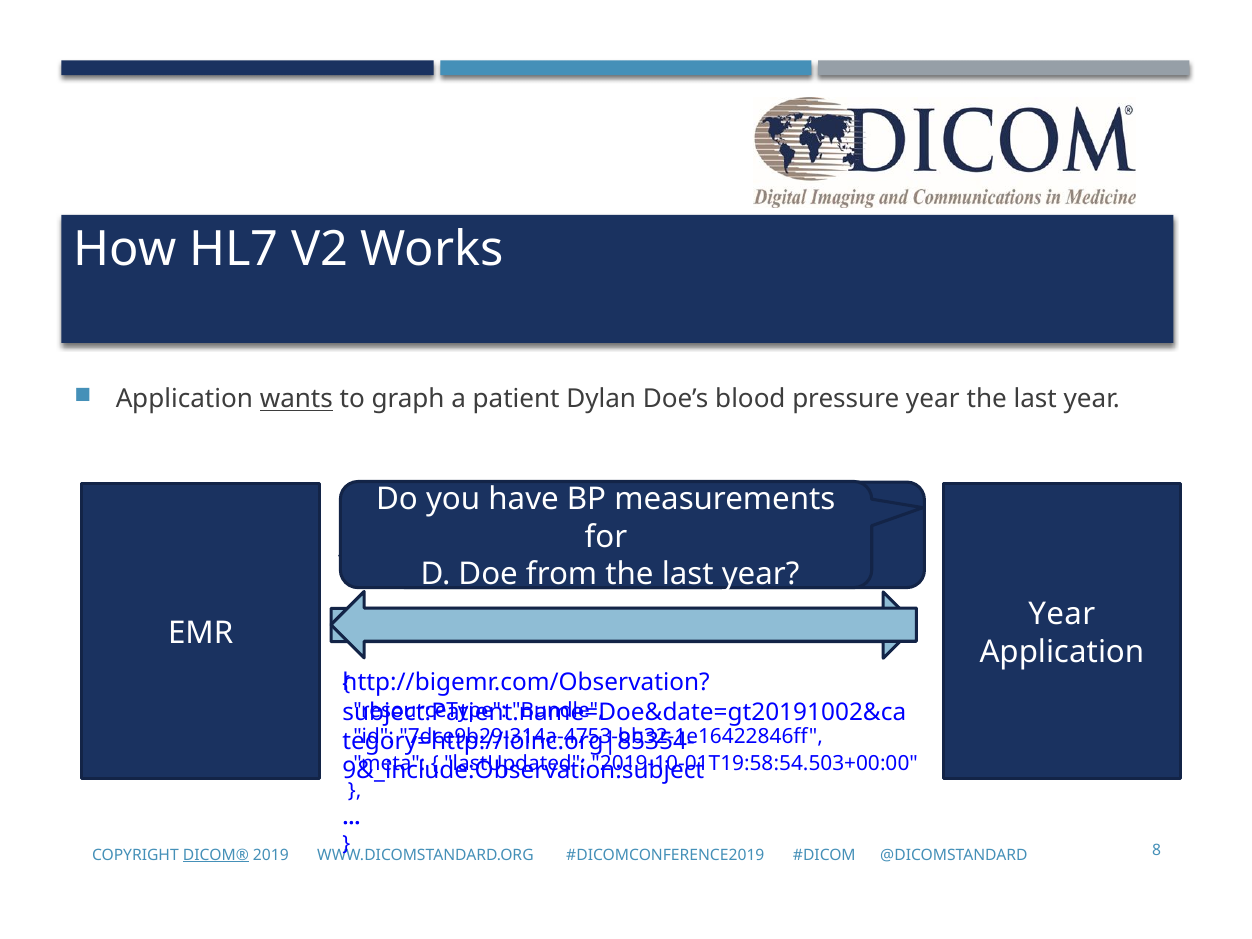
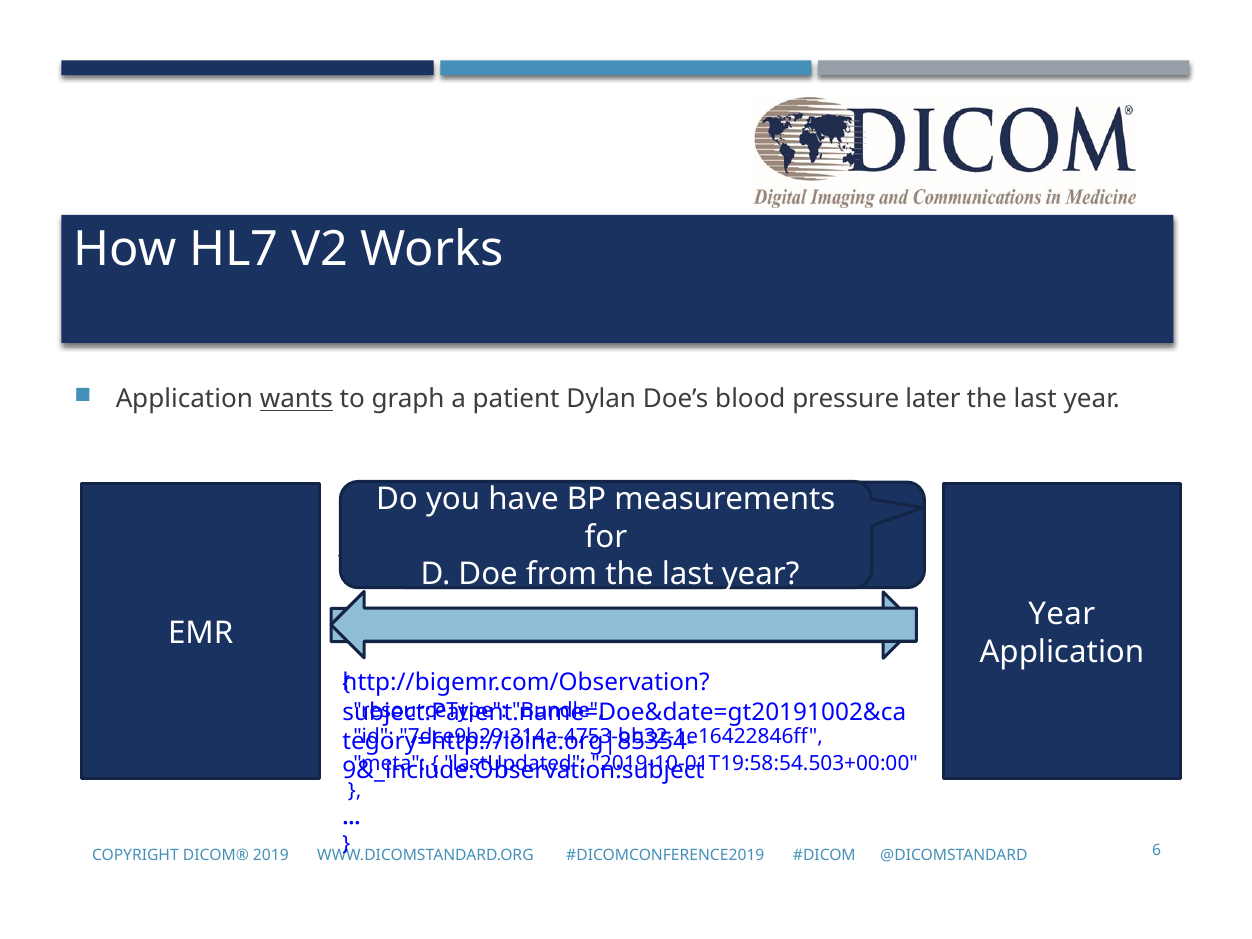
pressure year: year -> later
DICOM® underline: present -> none
8: 8 -> 6
